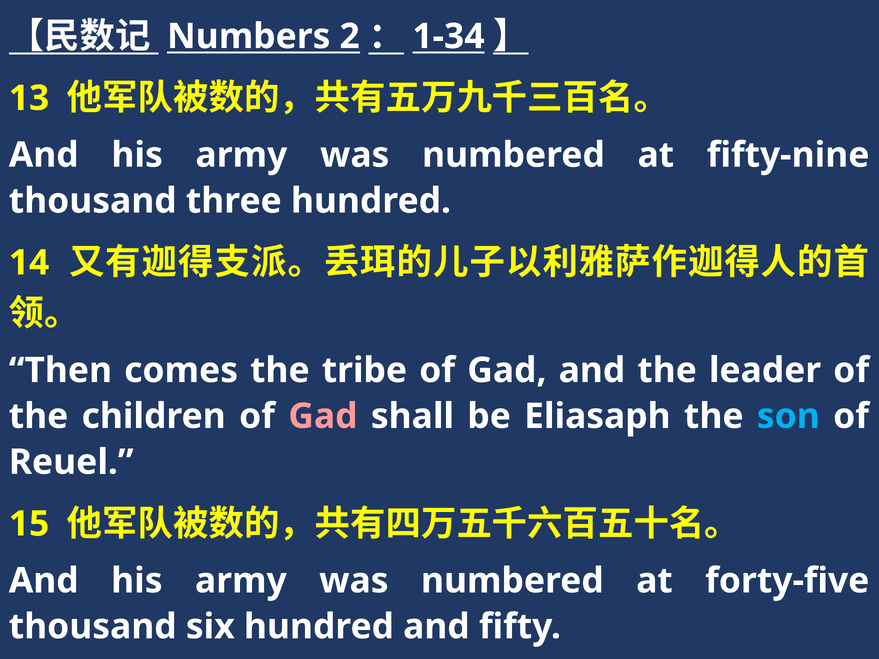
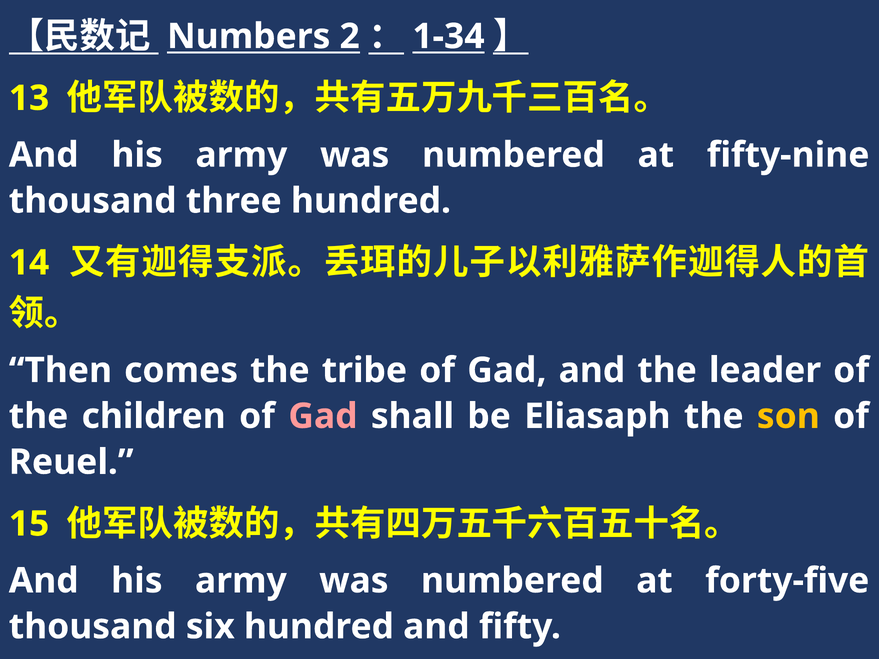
son colour: light blue -> yellow
